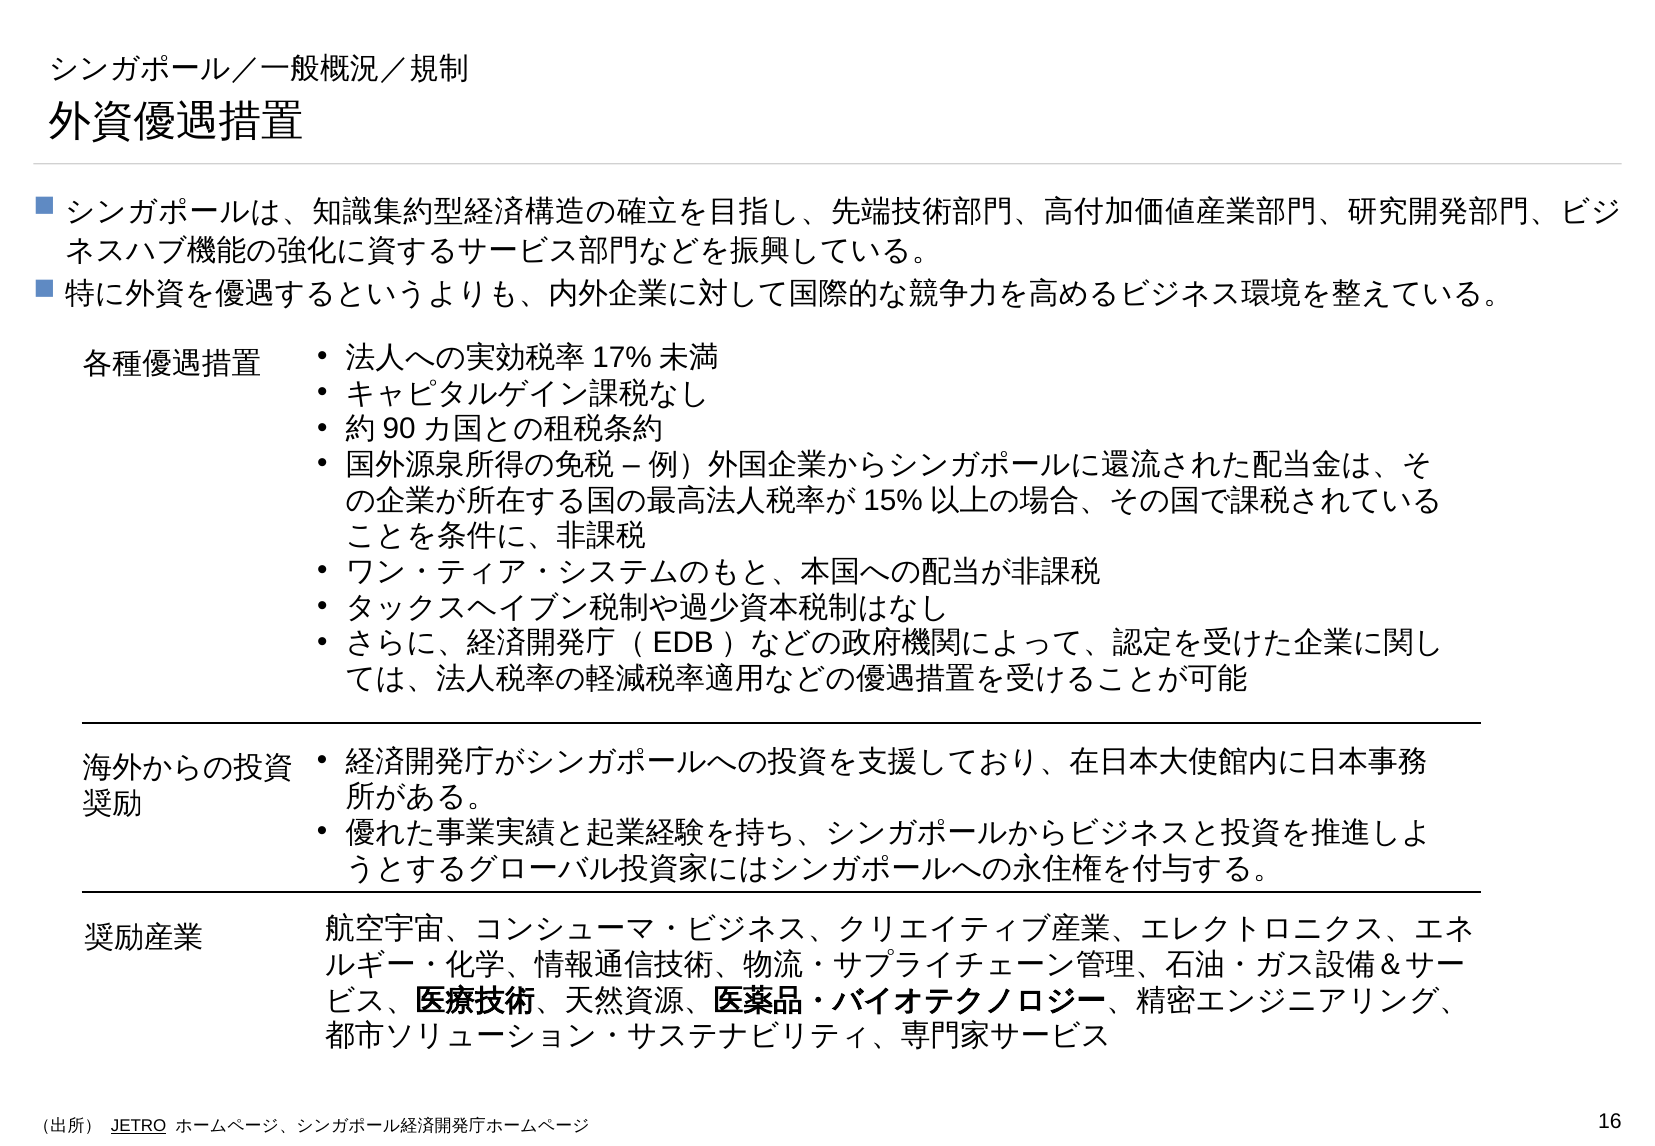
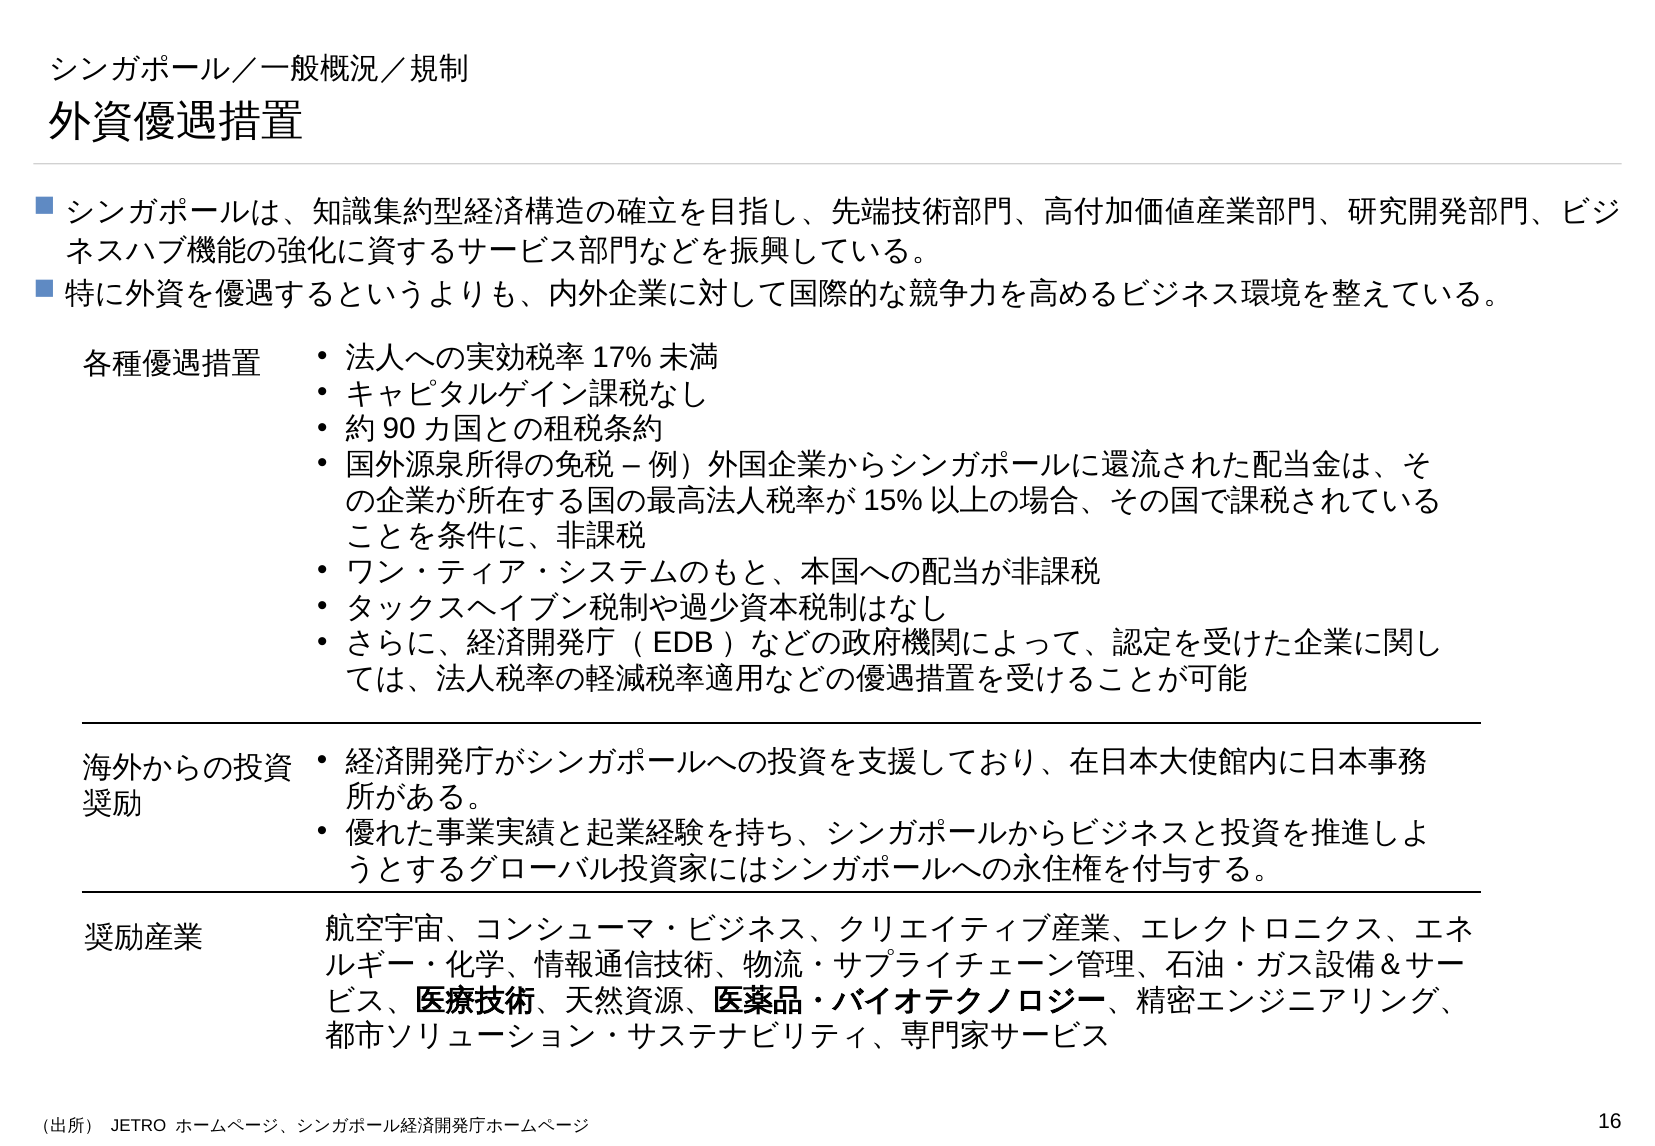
JETRO underline: present -> none
